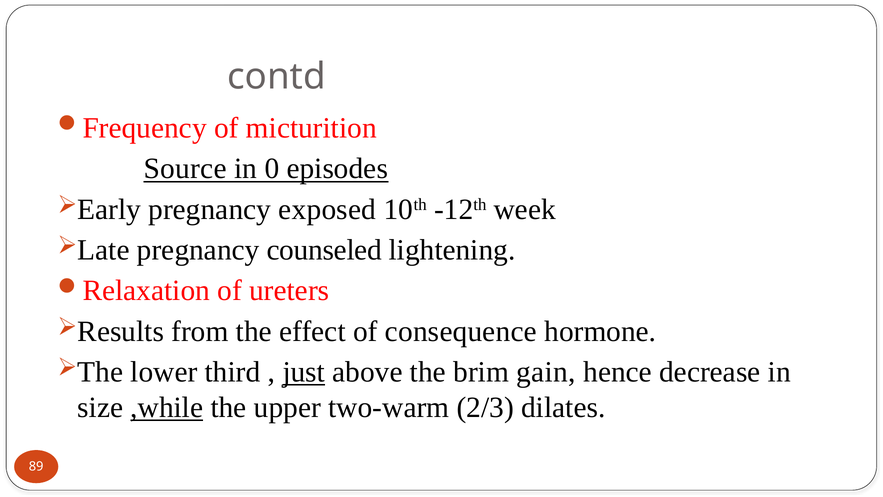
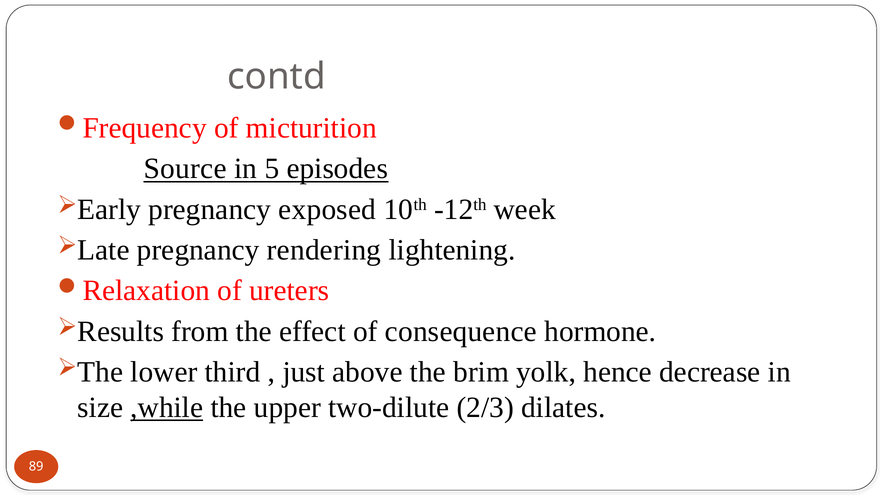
0: 0 -> 5
counseled: counseled -> rendering
just underline: present -> none
gain: gain -> yolk
two-warm: two-warm -> two-dilute
